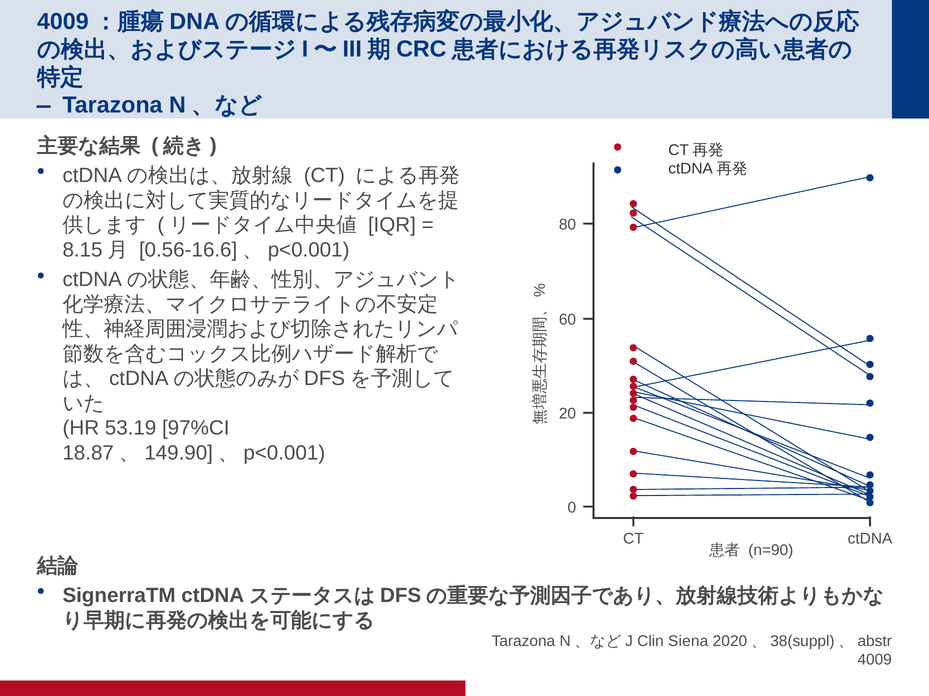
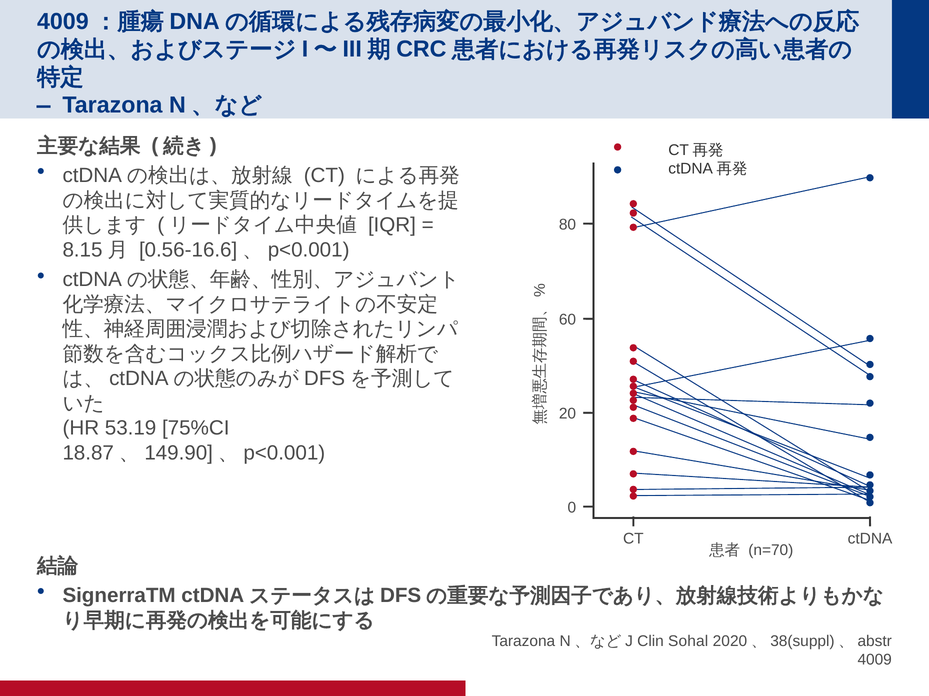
97%CI: 97%CI -> 75%CI
n=90: n=90 -> n=70
Siena: Siena -> Sohal
